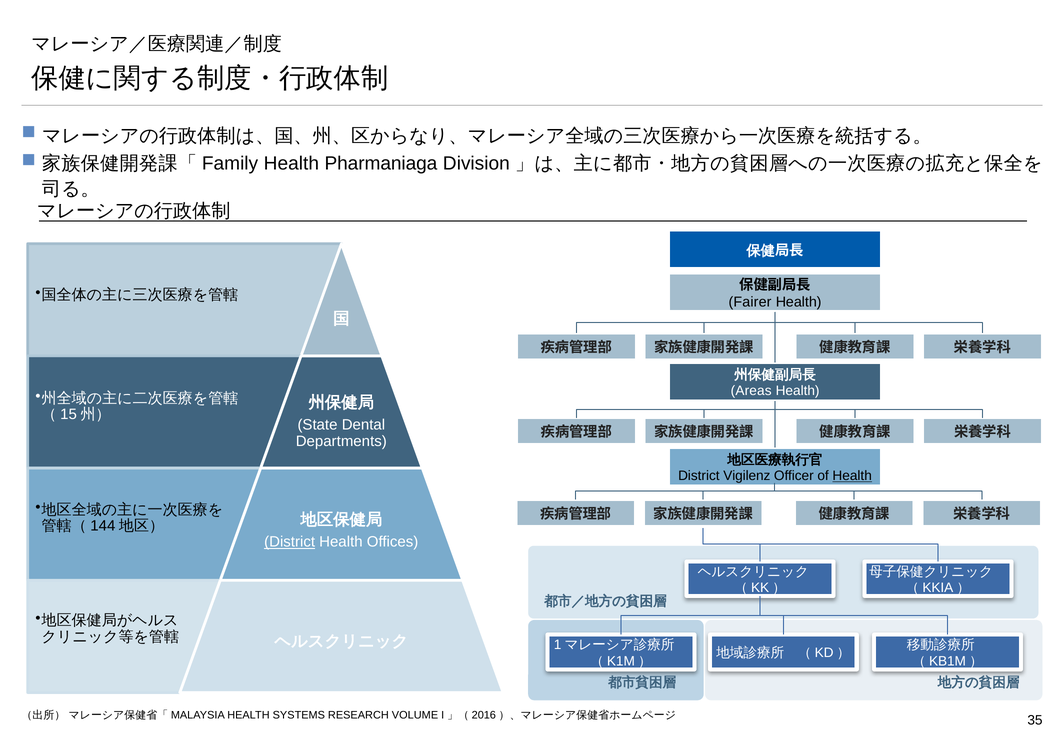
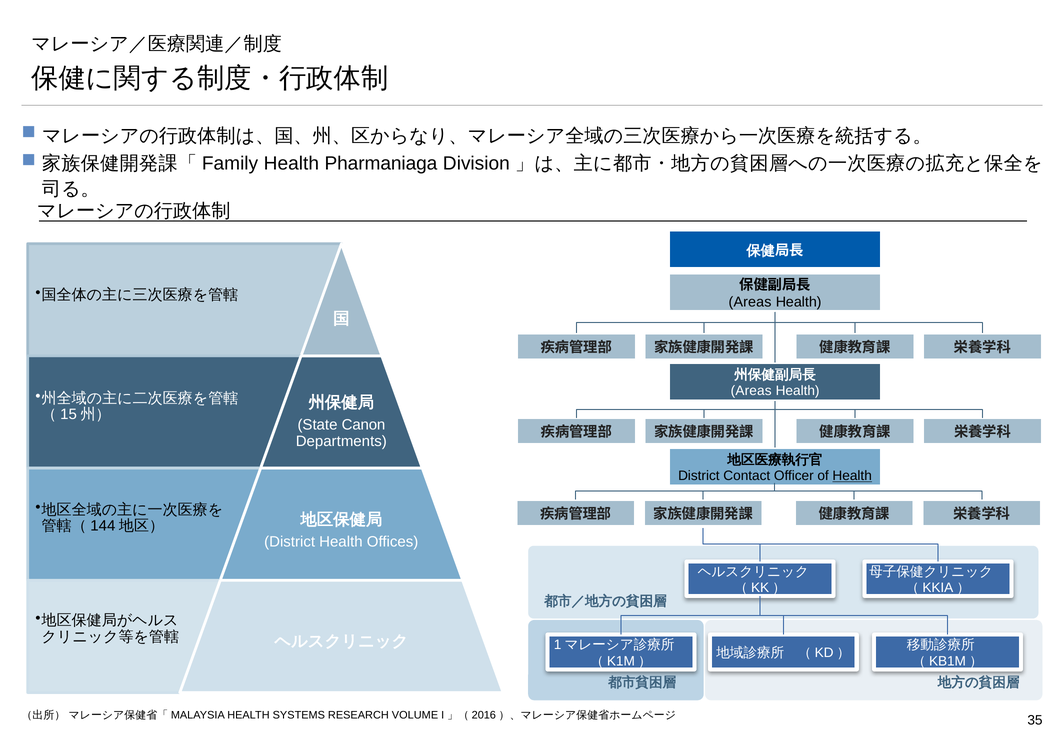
Fairer at (750, 302): Fairer -> Areas
Dental: Dental -> Canon
Vigilenz: Vigilenz -> Contact
District at (290, 542) underline: present -> none
